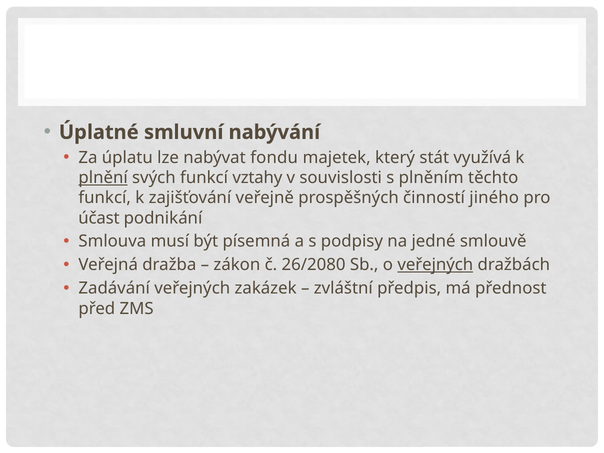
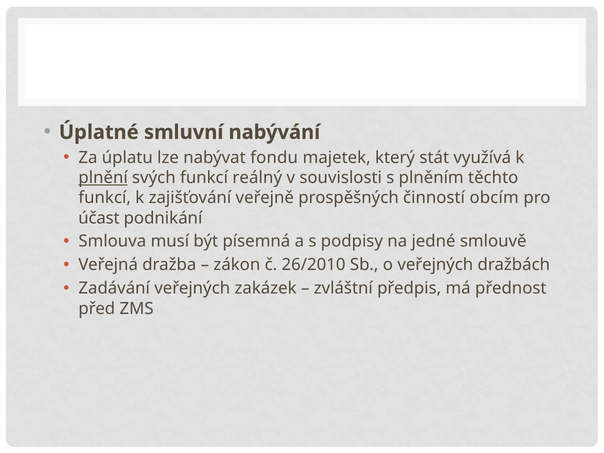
vztahy: vztahy -> reálný
jiného: jiného -> obcím
26/2080: 26/2080 -> 26/2010
veřejných at (435, 265) underline: present -> none
